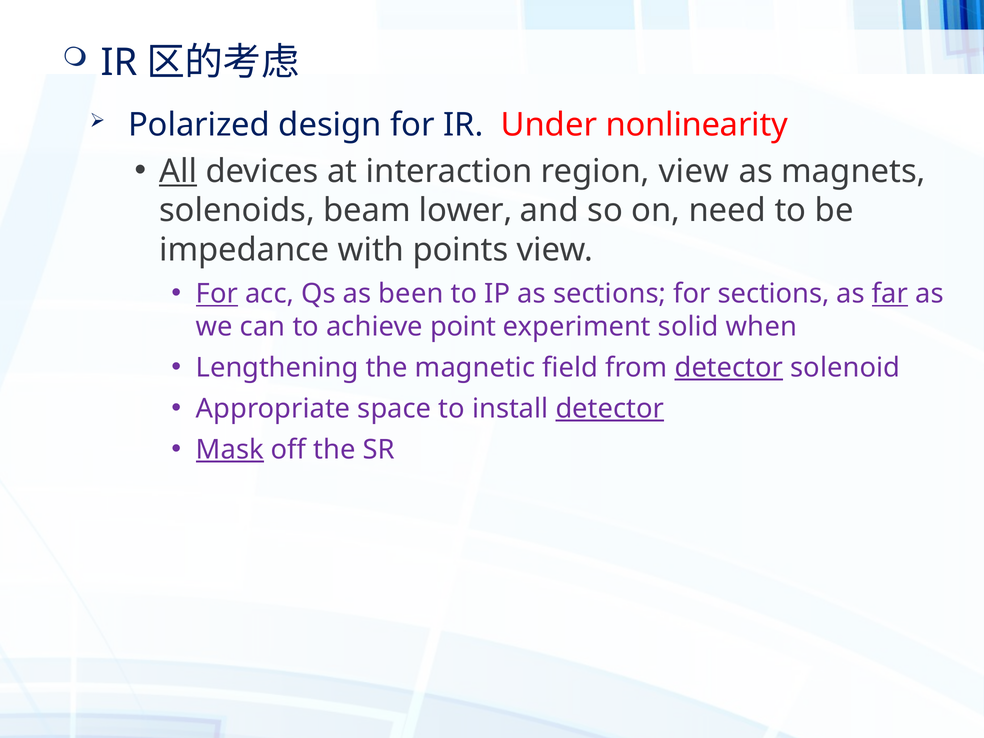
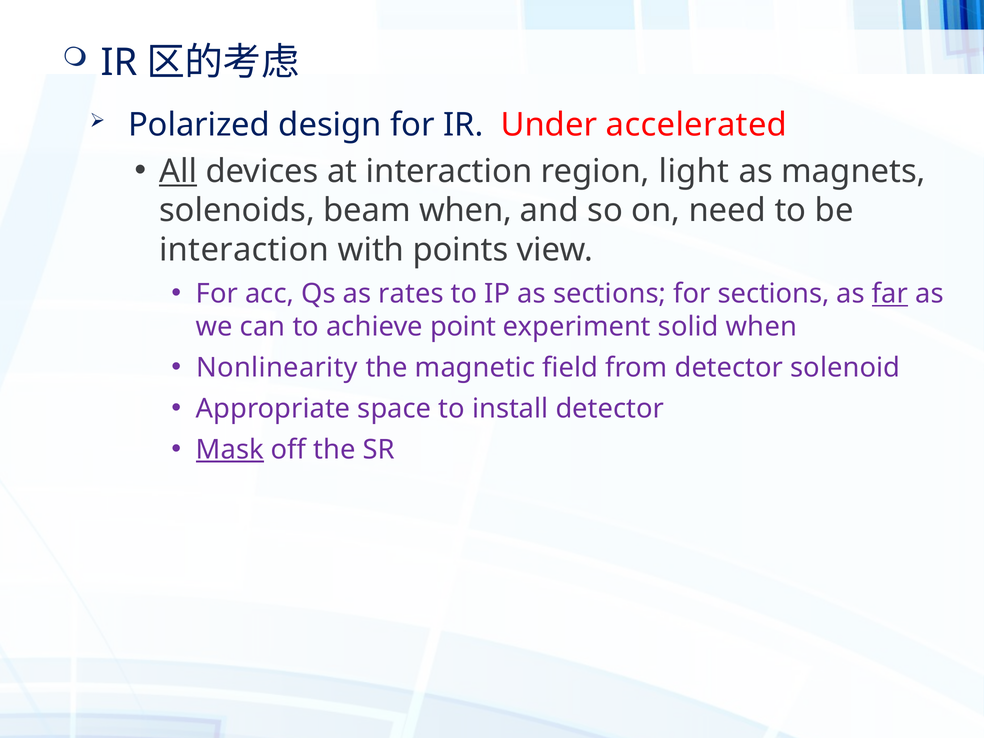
nonlinearity: nonlinearity -> accelerated
region view: view -> light
beam lower: lower -> when
impedance at (244, 250): impedance -> interaction
For at (217, 294) underline: present -> none
been: been -> rates
Lengthening: Lengthening -> Nonlinearity
detector at (729, 368) underline: present -> none
detector at (610, 409) underline: present -> none
